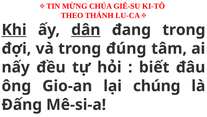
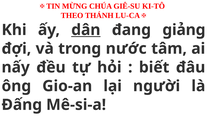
Khi underline: present -> none
đang trong: trong -> giảng
đúng: đúng -> nước
chúng: chúng -> người
